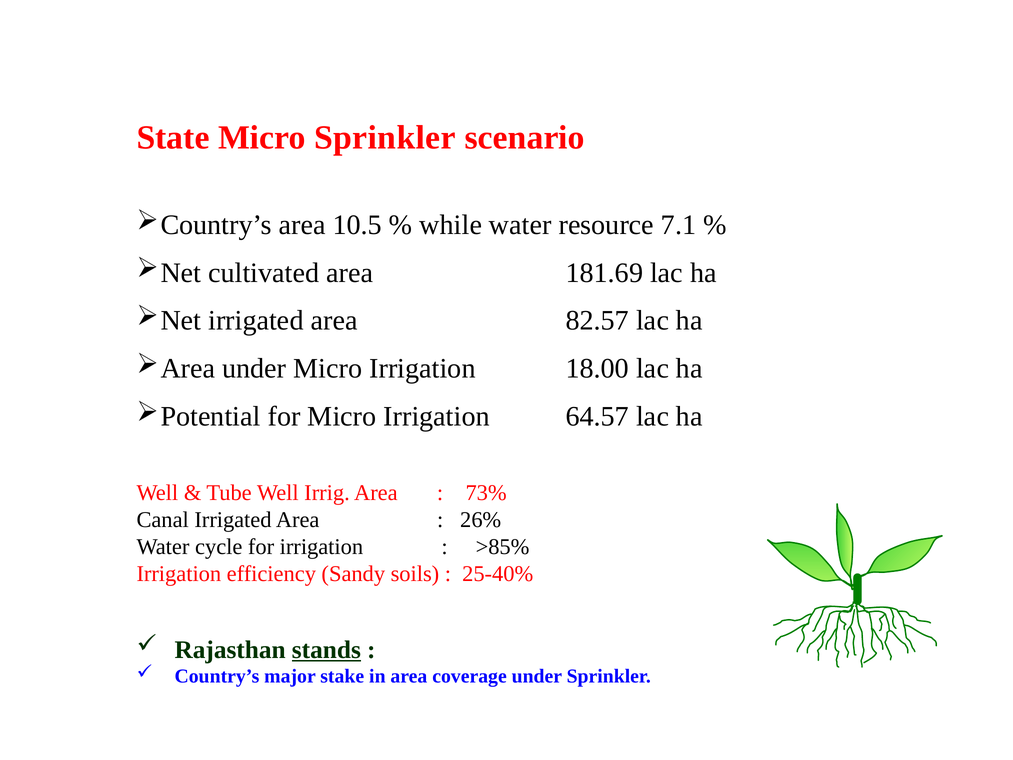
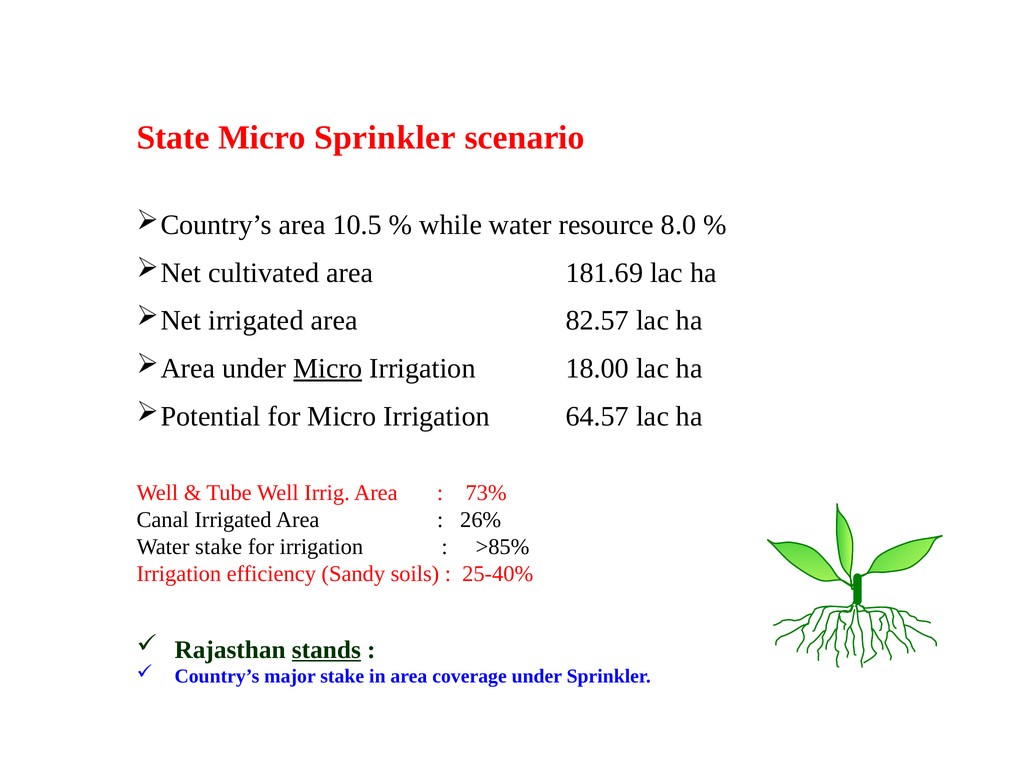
7.1: 7.1 -> 8.0
Micro at (328, 368) underline: none -> present
Water cycle: cycle -> stake
